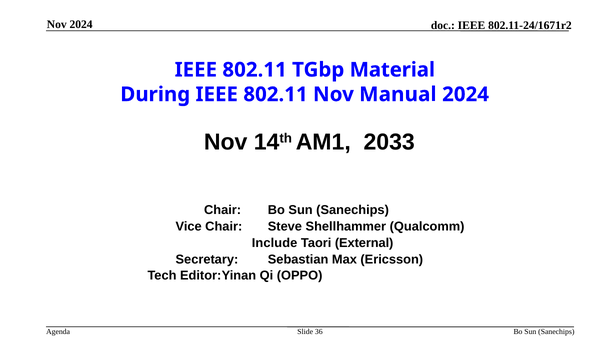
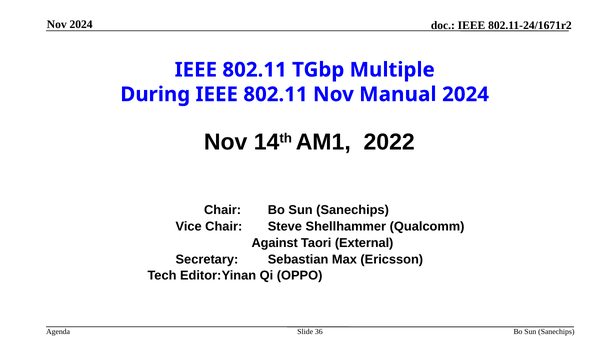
Material: Material -> Multiple
2033: 2033 -> 2022
Include: Include -> Against
